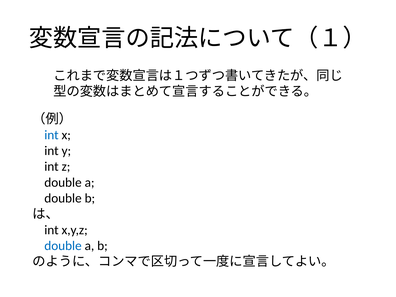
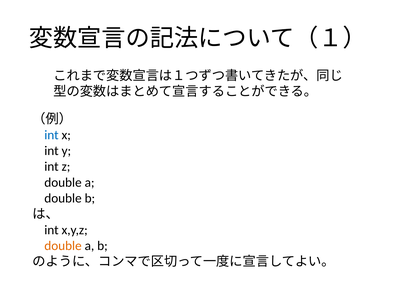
double at (63, 246) colour: blue -> orange
